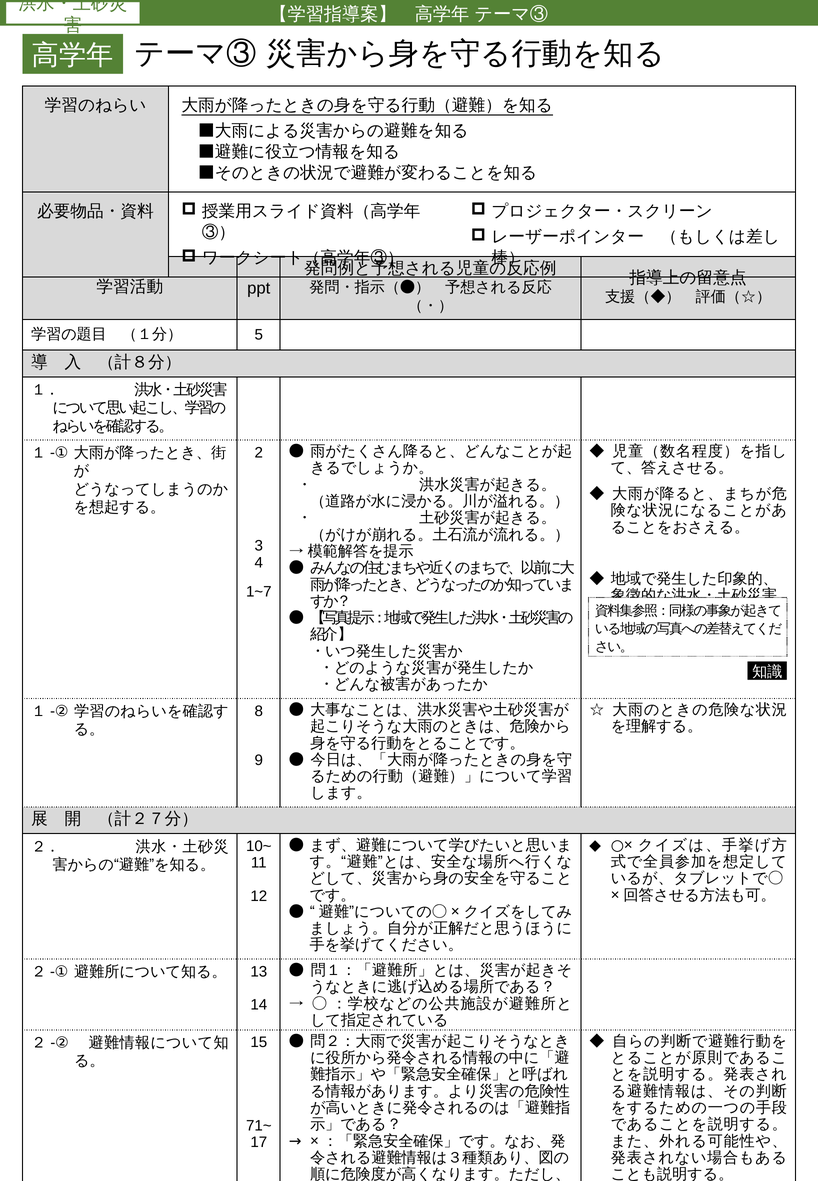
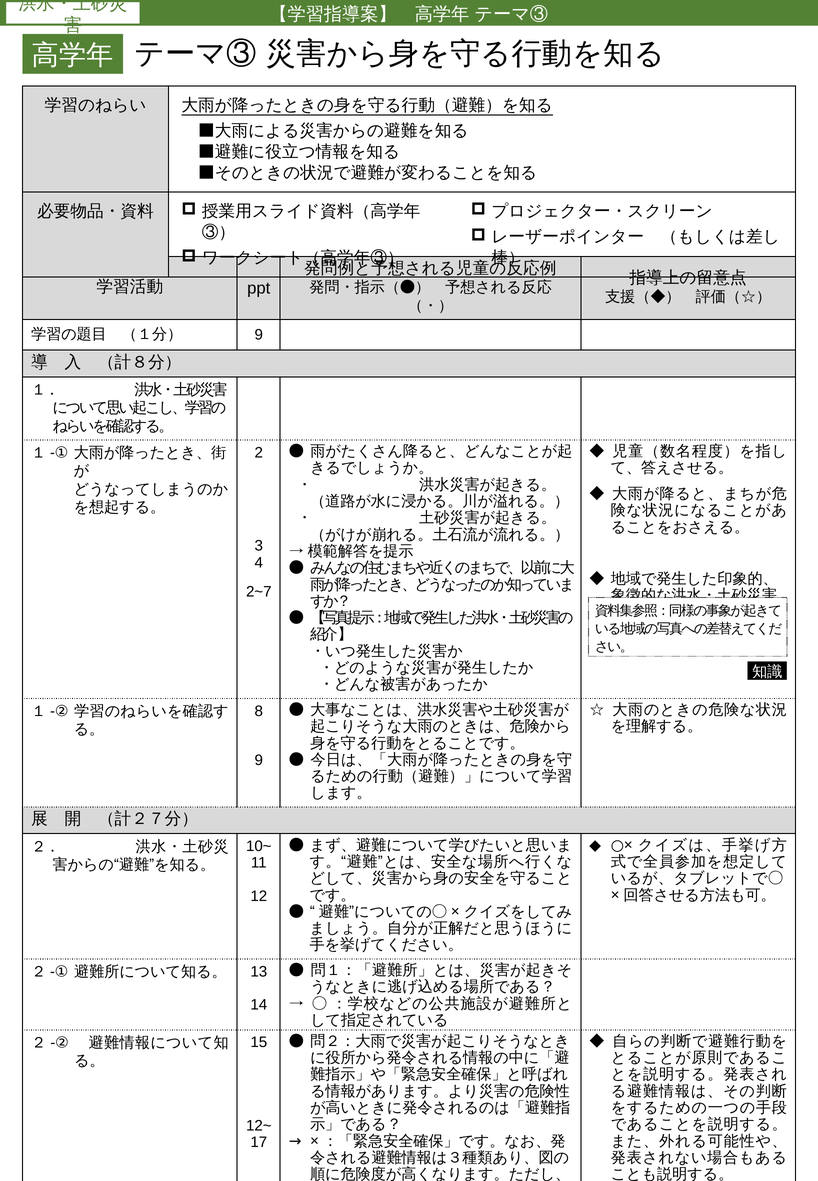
5 at (259, 335): 5 -> 9
1~7: 1~7 -> 2~7
71~: 71~ -> 12~
